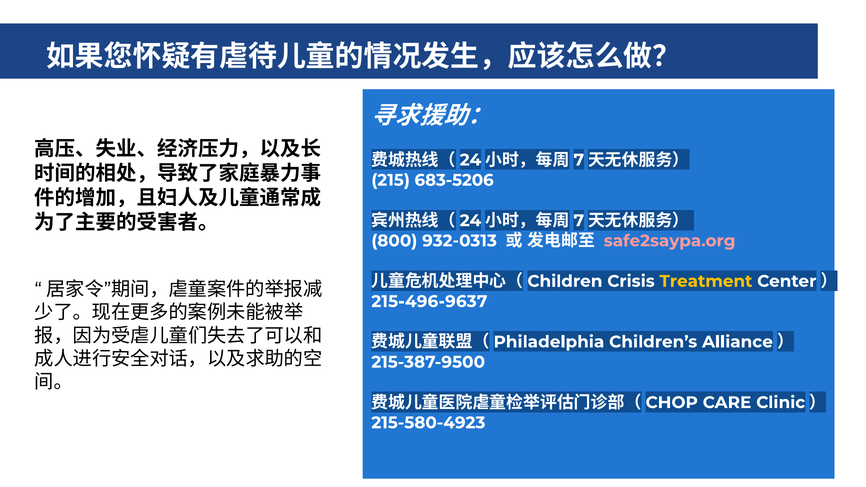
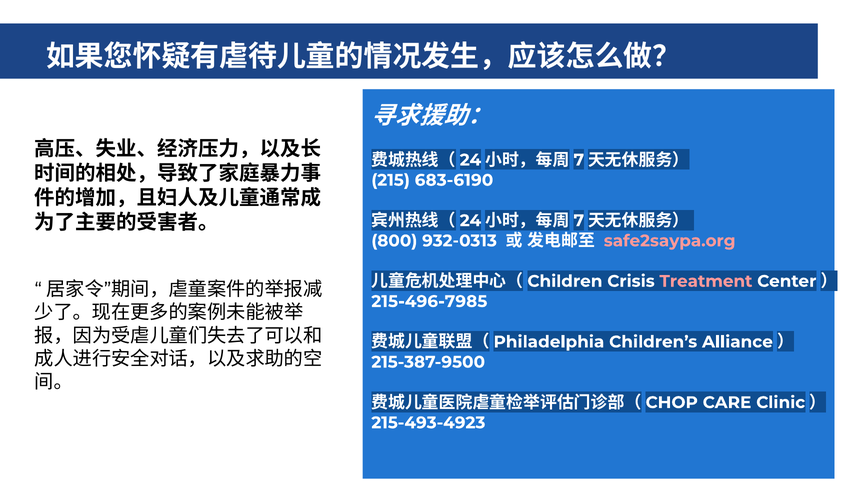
683-5206: 683-5206 -> 683-6190
Treatment colour: yellow -> pink
215-496-9637: 215-496-9637 -> 215-496-7985
215-580-4923: 215-580-4923 -> 215-493-4923
